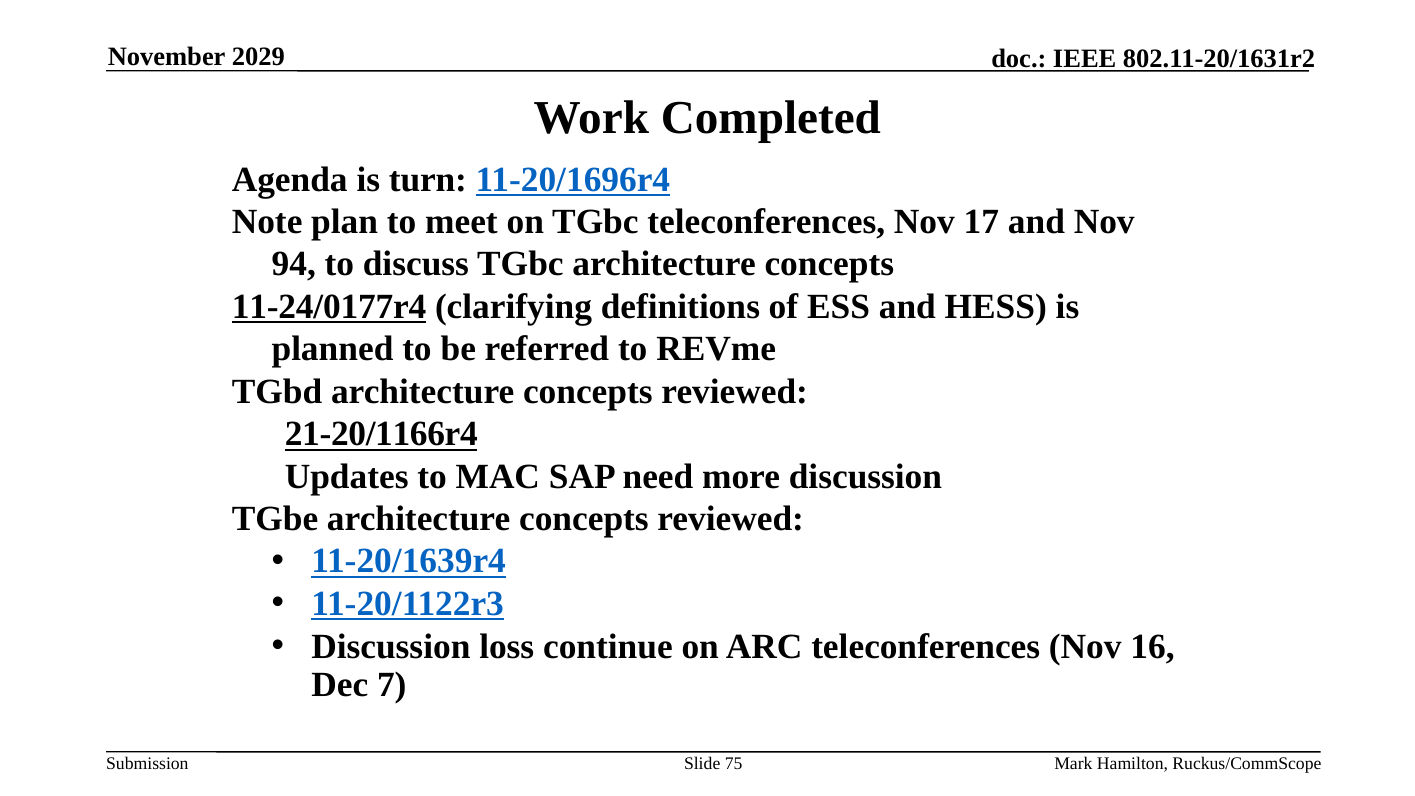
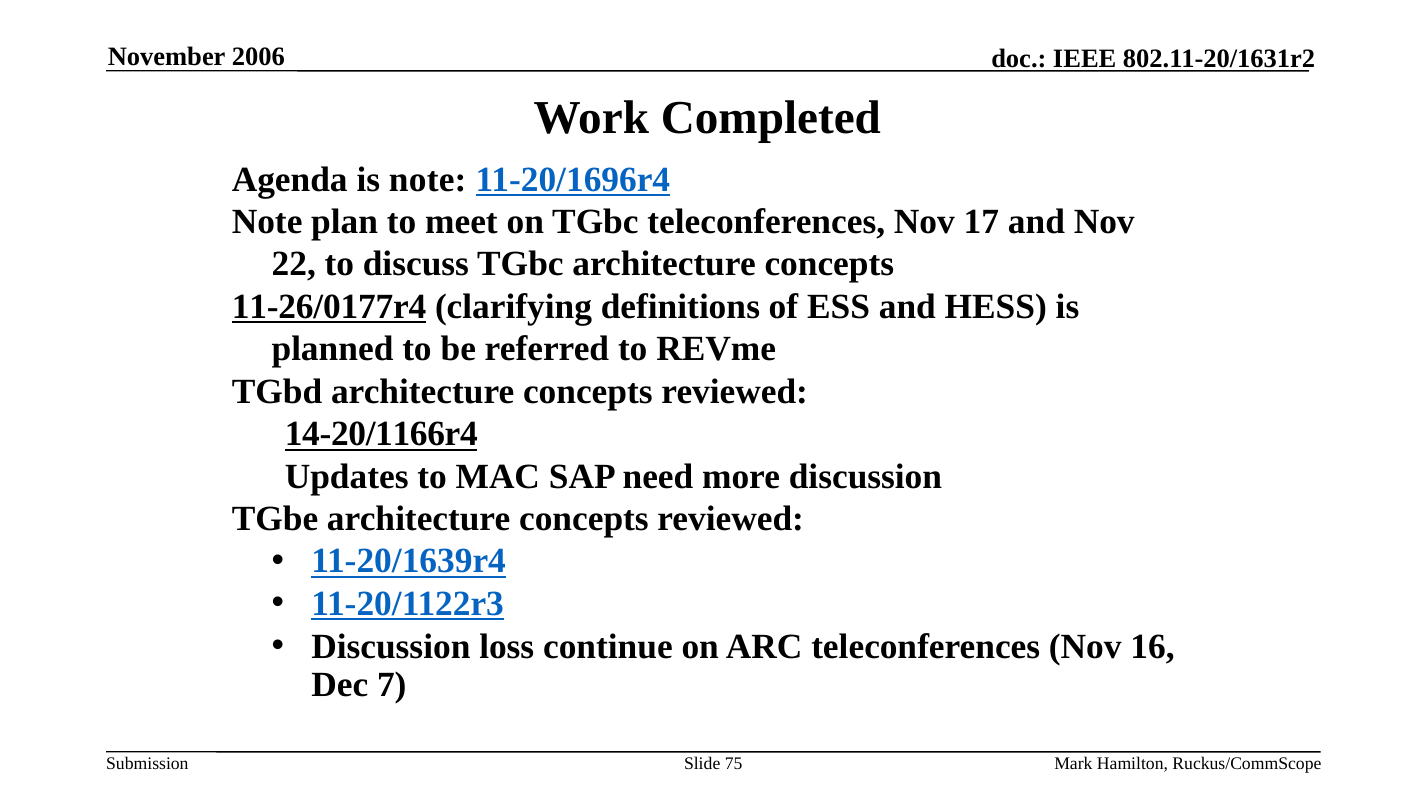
2029: 2029 -> 2006
is turn: turn -> note
94: 94 -> 22
11-24/0177r4: 11-24/0177r4 -> 11-26/0177r4
21-20/1166r4: 21-20/1166r4 -> 14-20/1166r4
